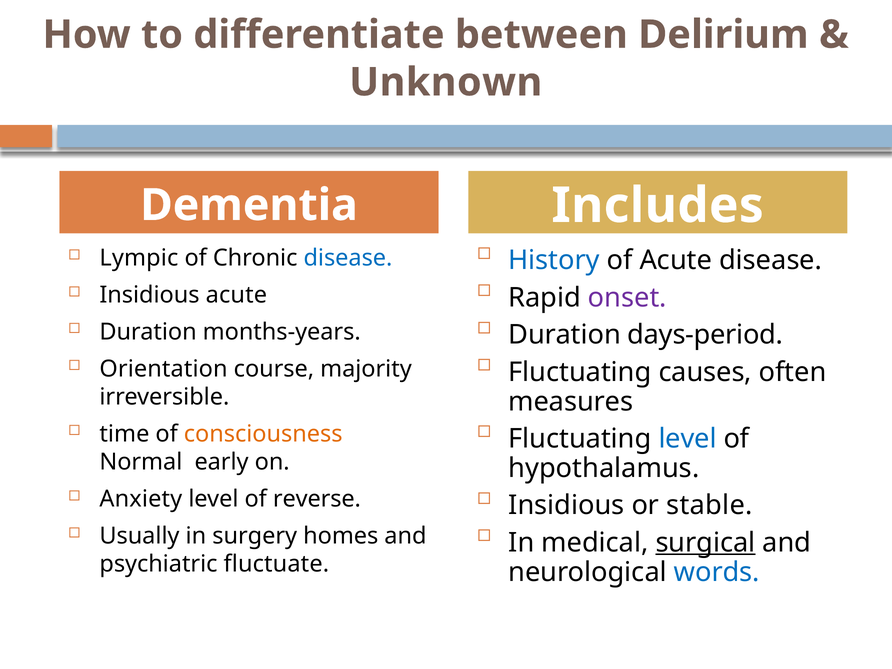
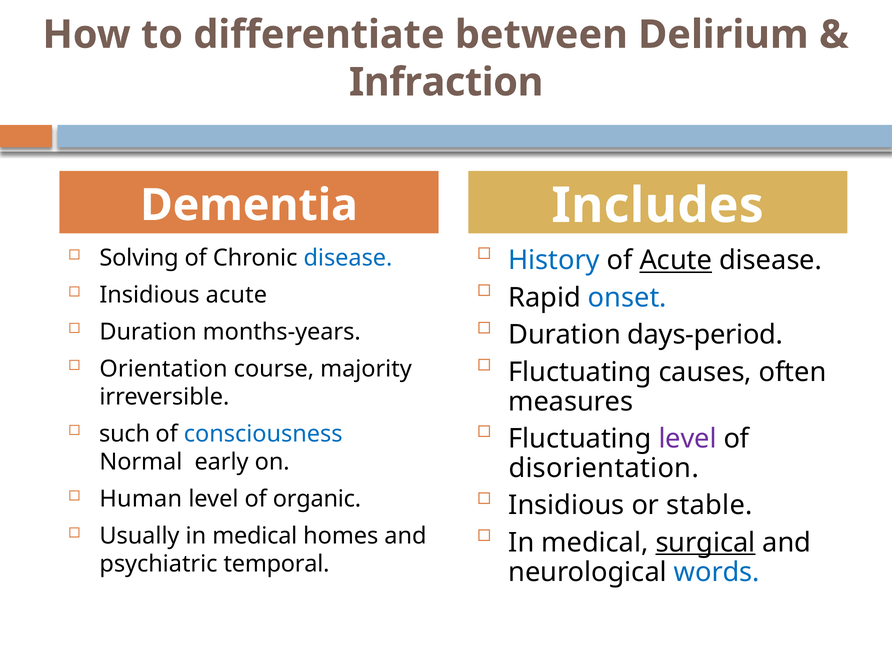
Unknown: Unknown -> Infraction
Acute at (676, 261) underline: none -> present
Lympic: Lympic -> Solving
onset colour: purple -> blue
time: time -> such
consciousness colour: orange -> blue
level at (688, 439) colour: blue -> purple
hypothalamus: hypothalamus -> disorientation
Anxiety: Anxiety -> Human
reverse: reverse -> organic
Usually in surgery: surgery -> medical
fluctuate: fluctuate -> temporal
